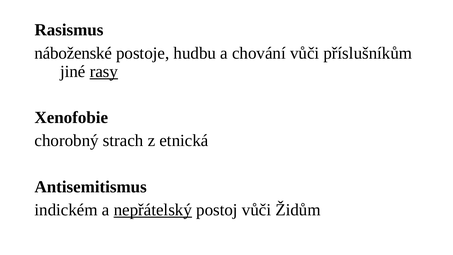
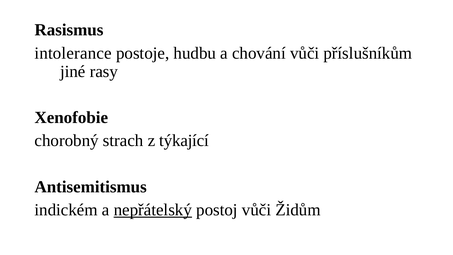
náboženské: náboženské -> intolerance
rasy underline: present -> none
etnická: etnická -> týkající
